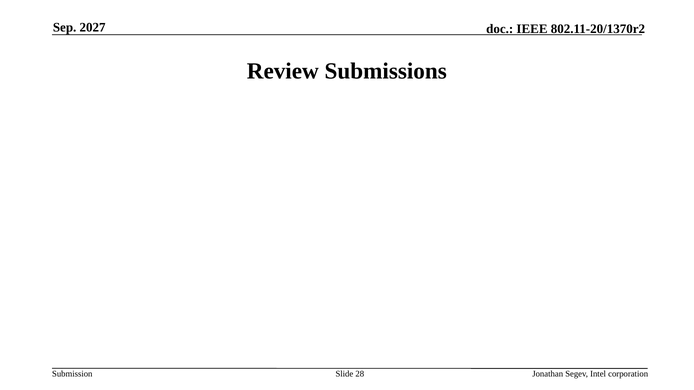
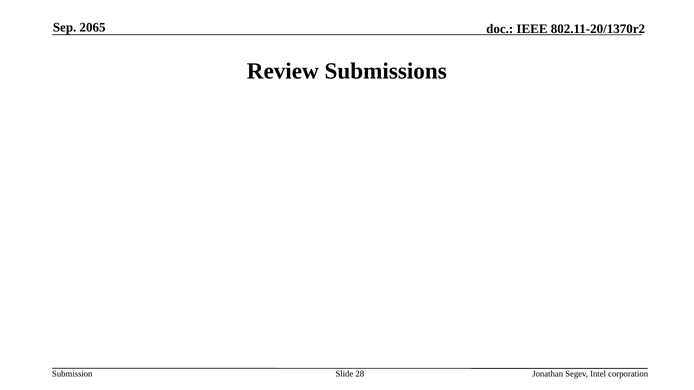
2027: 2027 -> 2065
